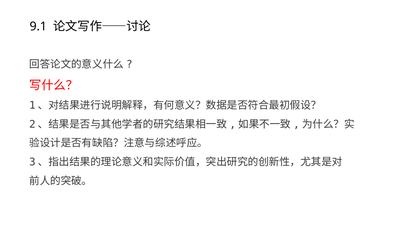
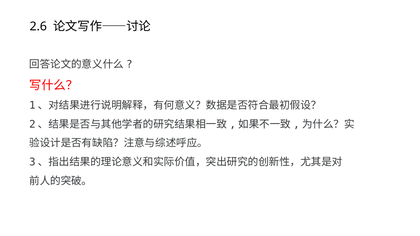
9.1: 9.1 -> 2.6
